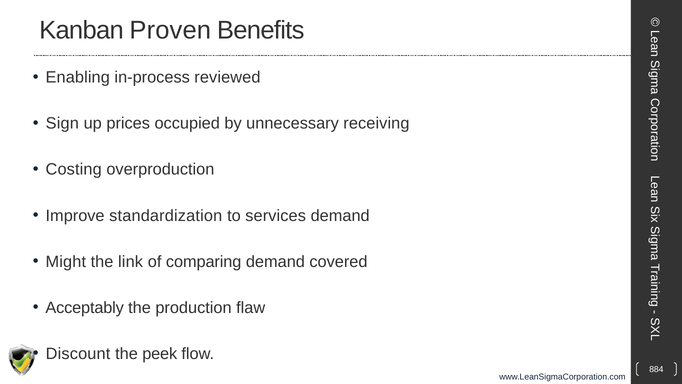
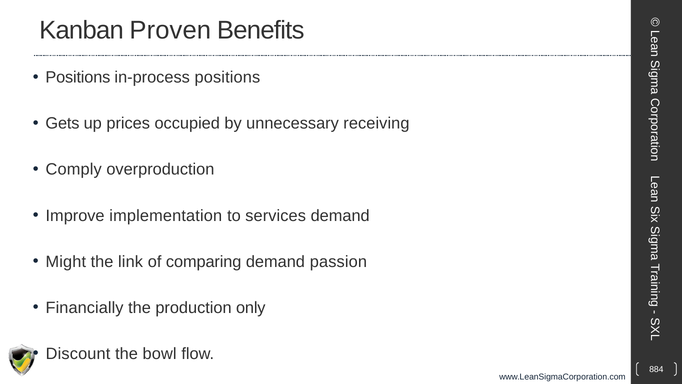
Enabling at (78, 77): Enabling -> Positions
in-process reviewed: reviewed -> positions
Sign: Sign -> Gets
Costing: Costing -> Comply
standardization: standardization -> implementation
covered: covered -> passion
Acceptably: Acceptably -> Financially
flaw: flaw -> only
peek: peek -> bowl
